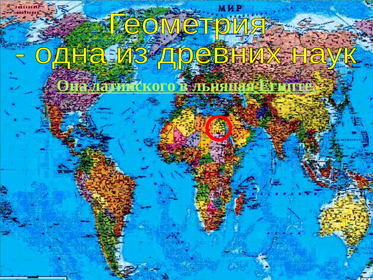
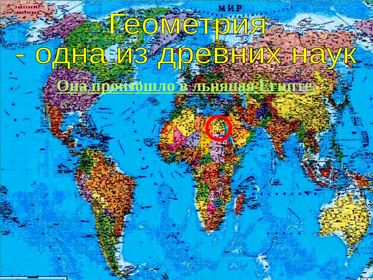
латинского: латинского -> произошло
